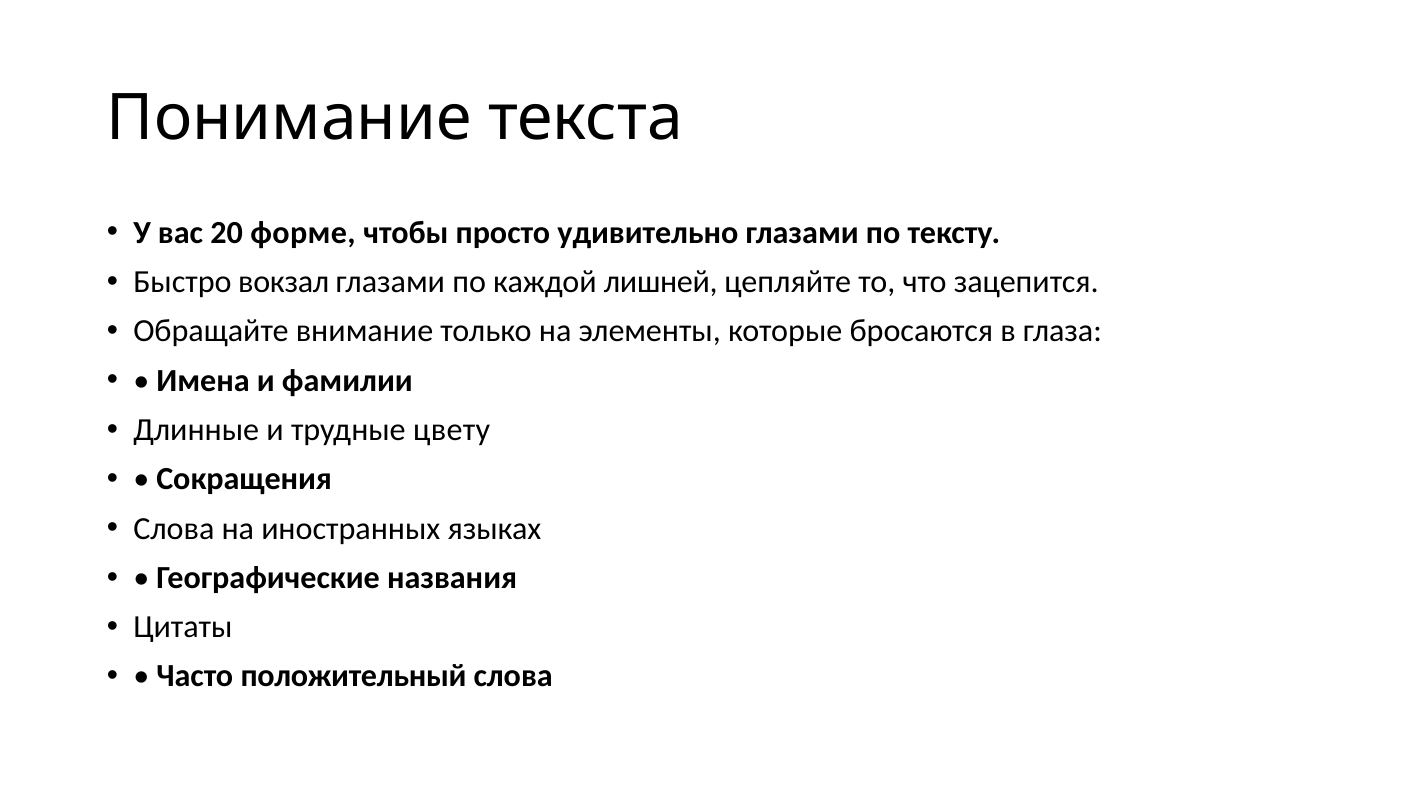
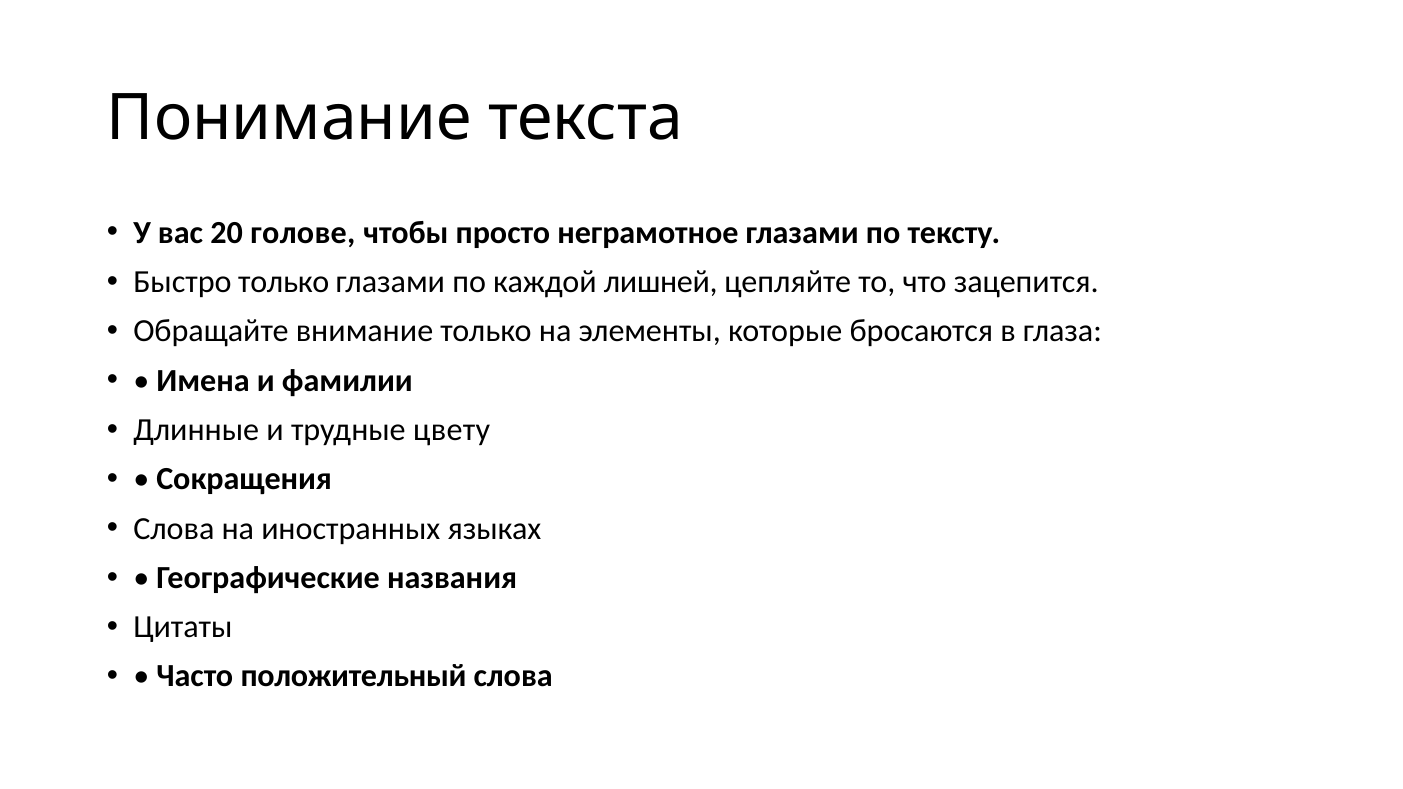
форме: форме -> голове
удивительно: удивительно -> неграмотное
Быстро вокзал: вокзал -> только
